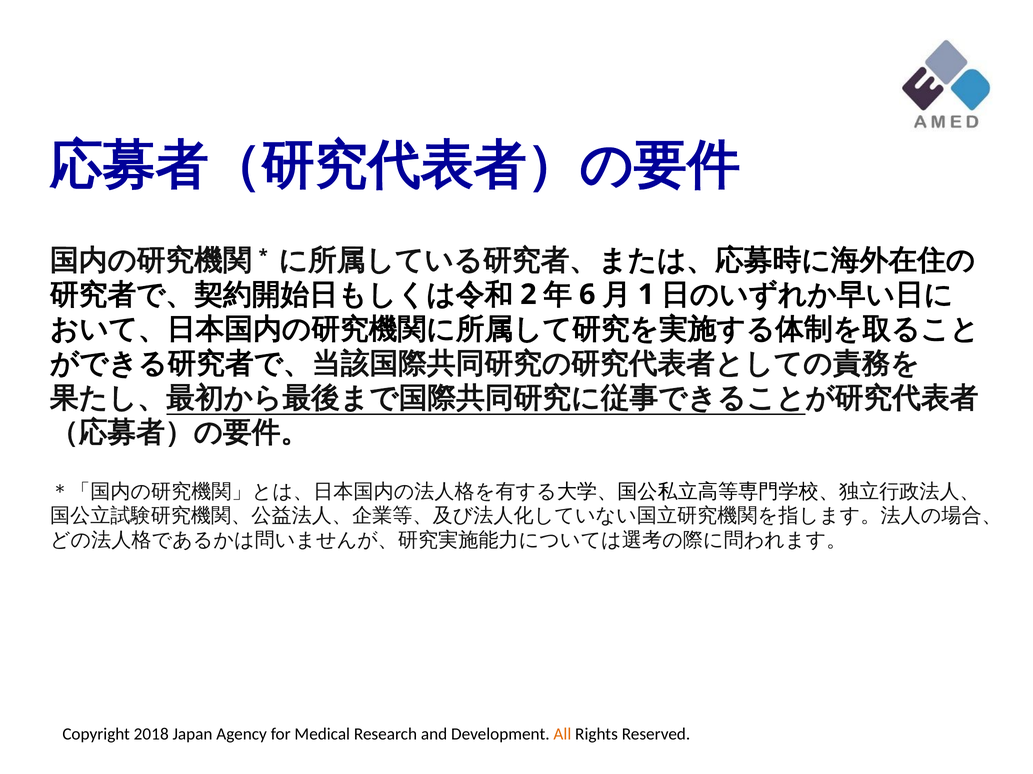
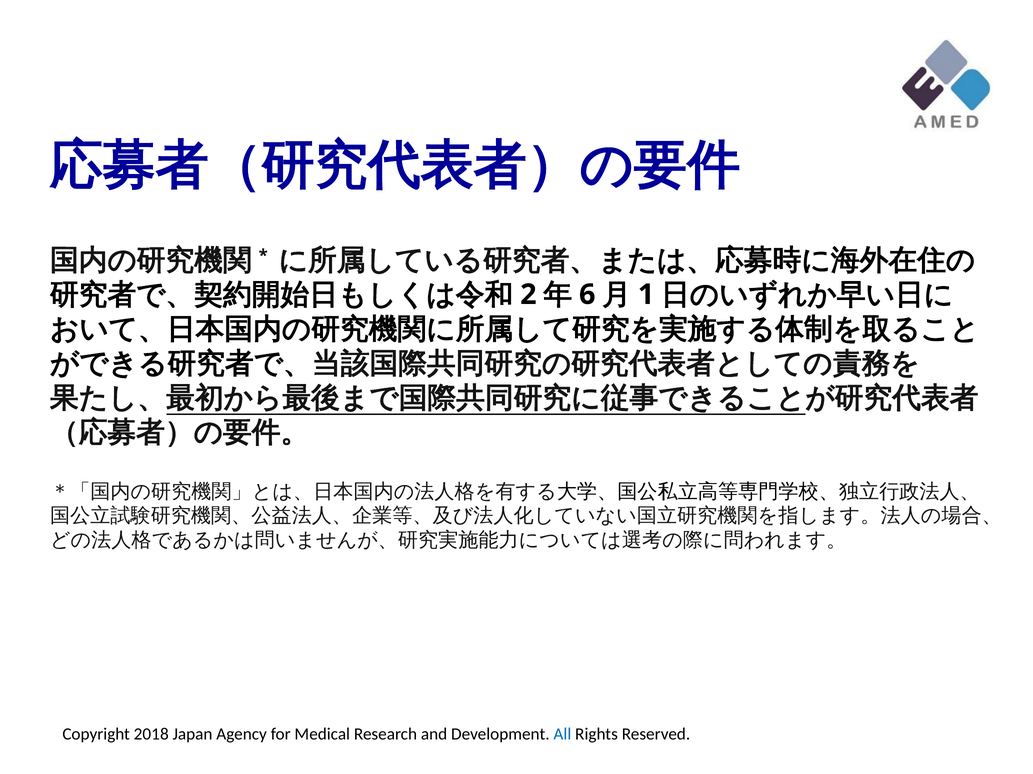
All at (562, 735) colour: orange -> blue
